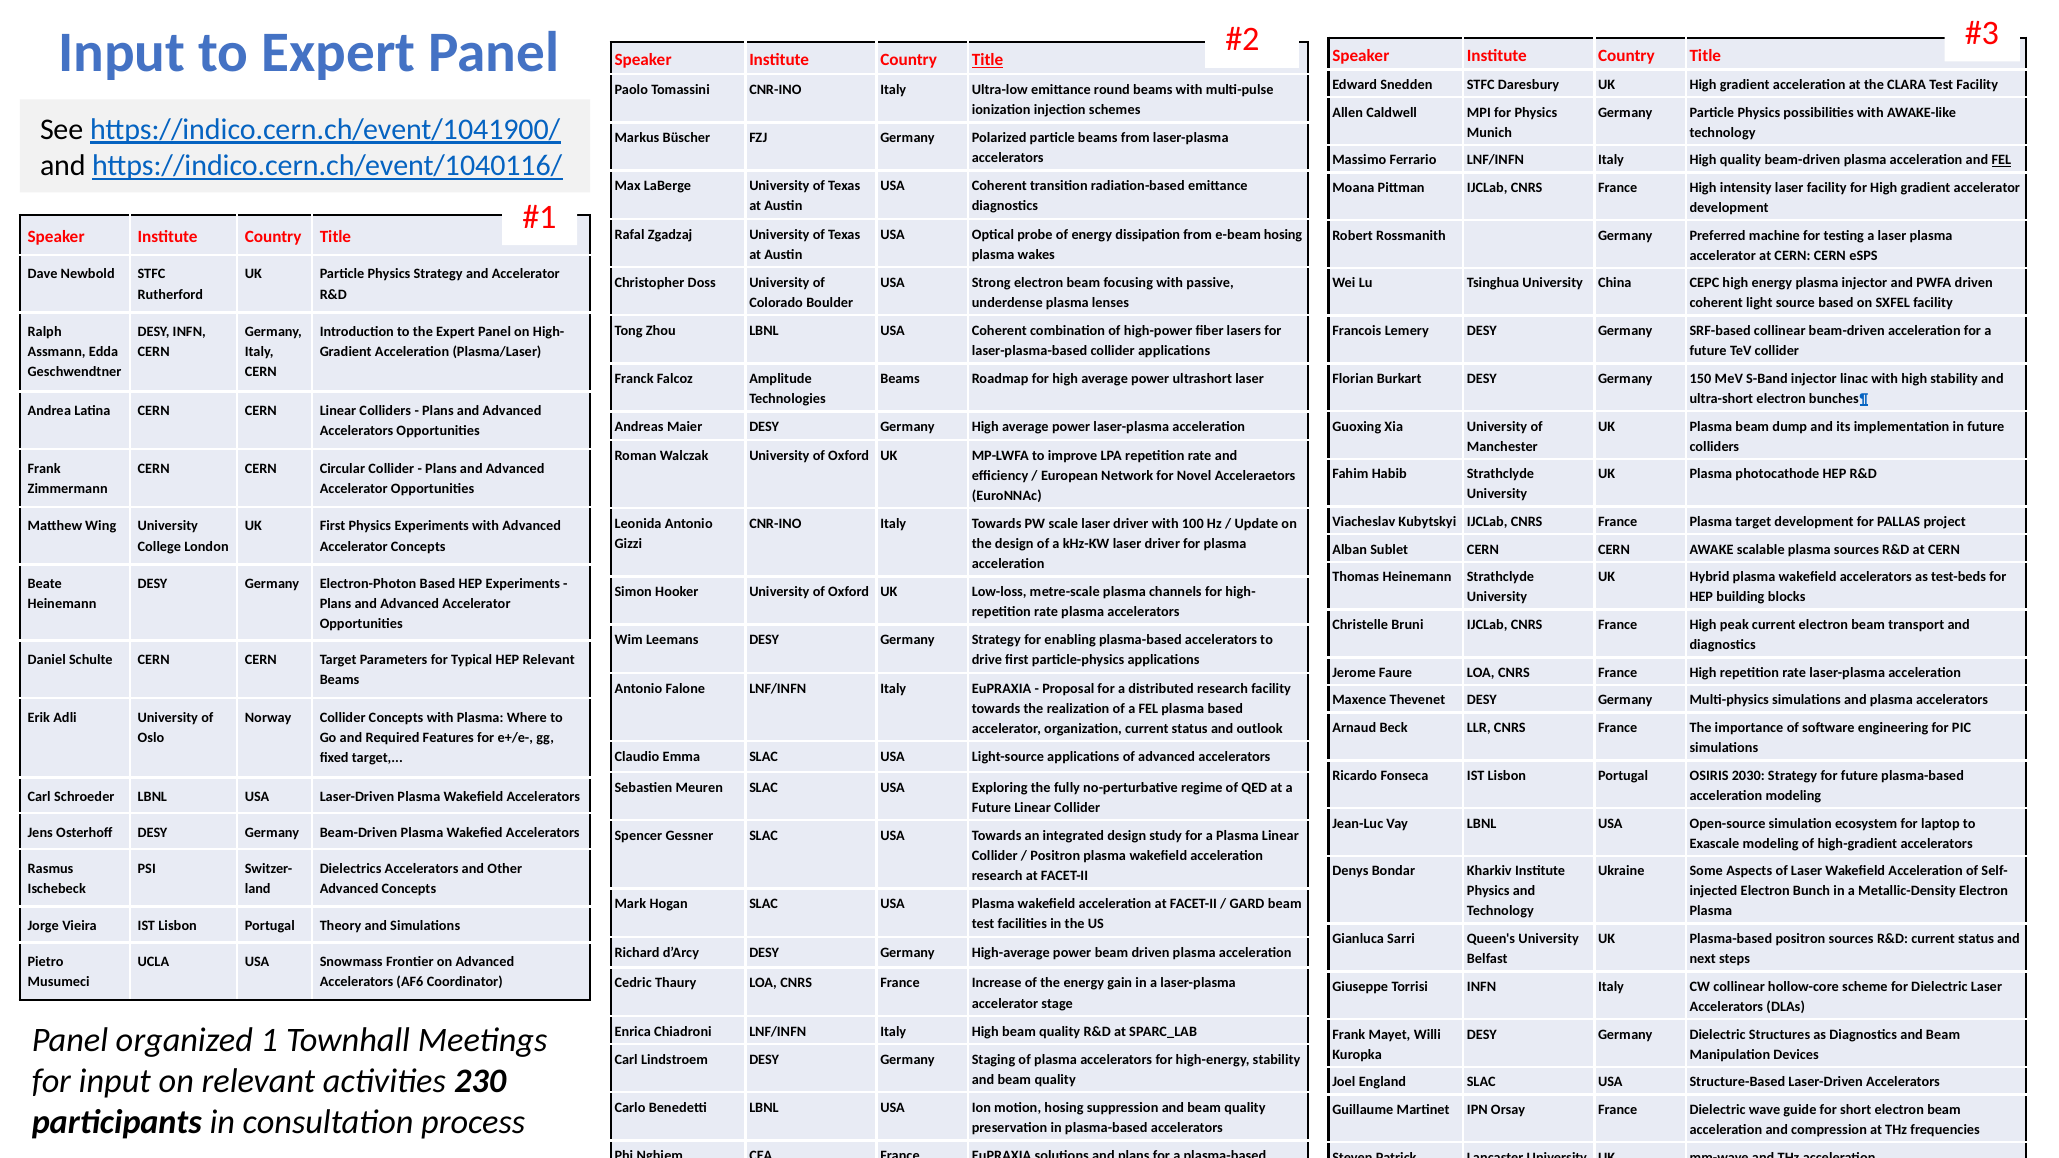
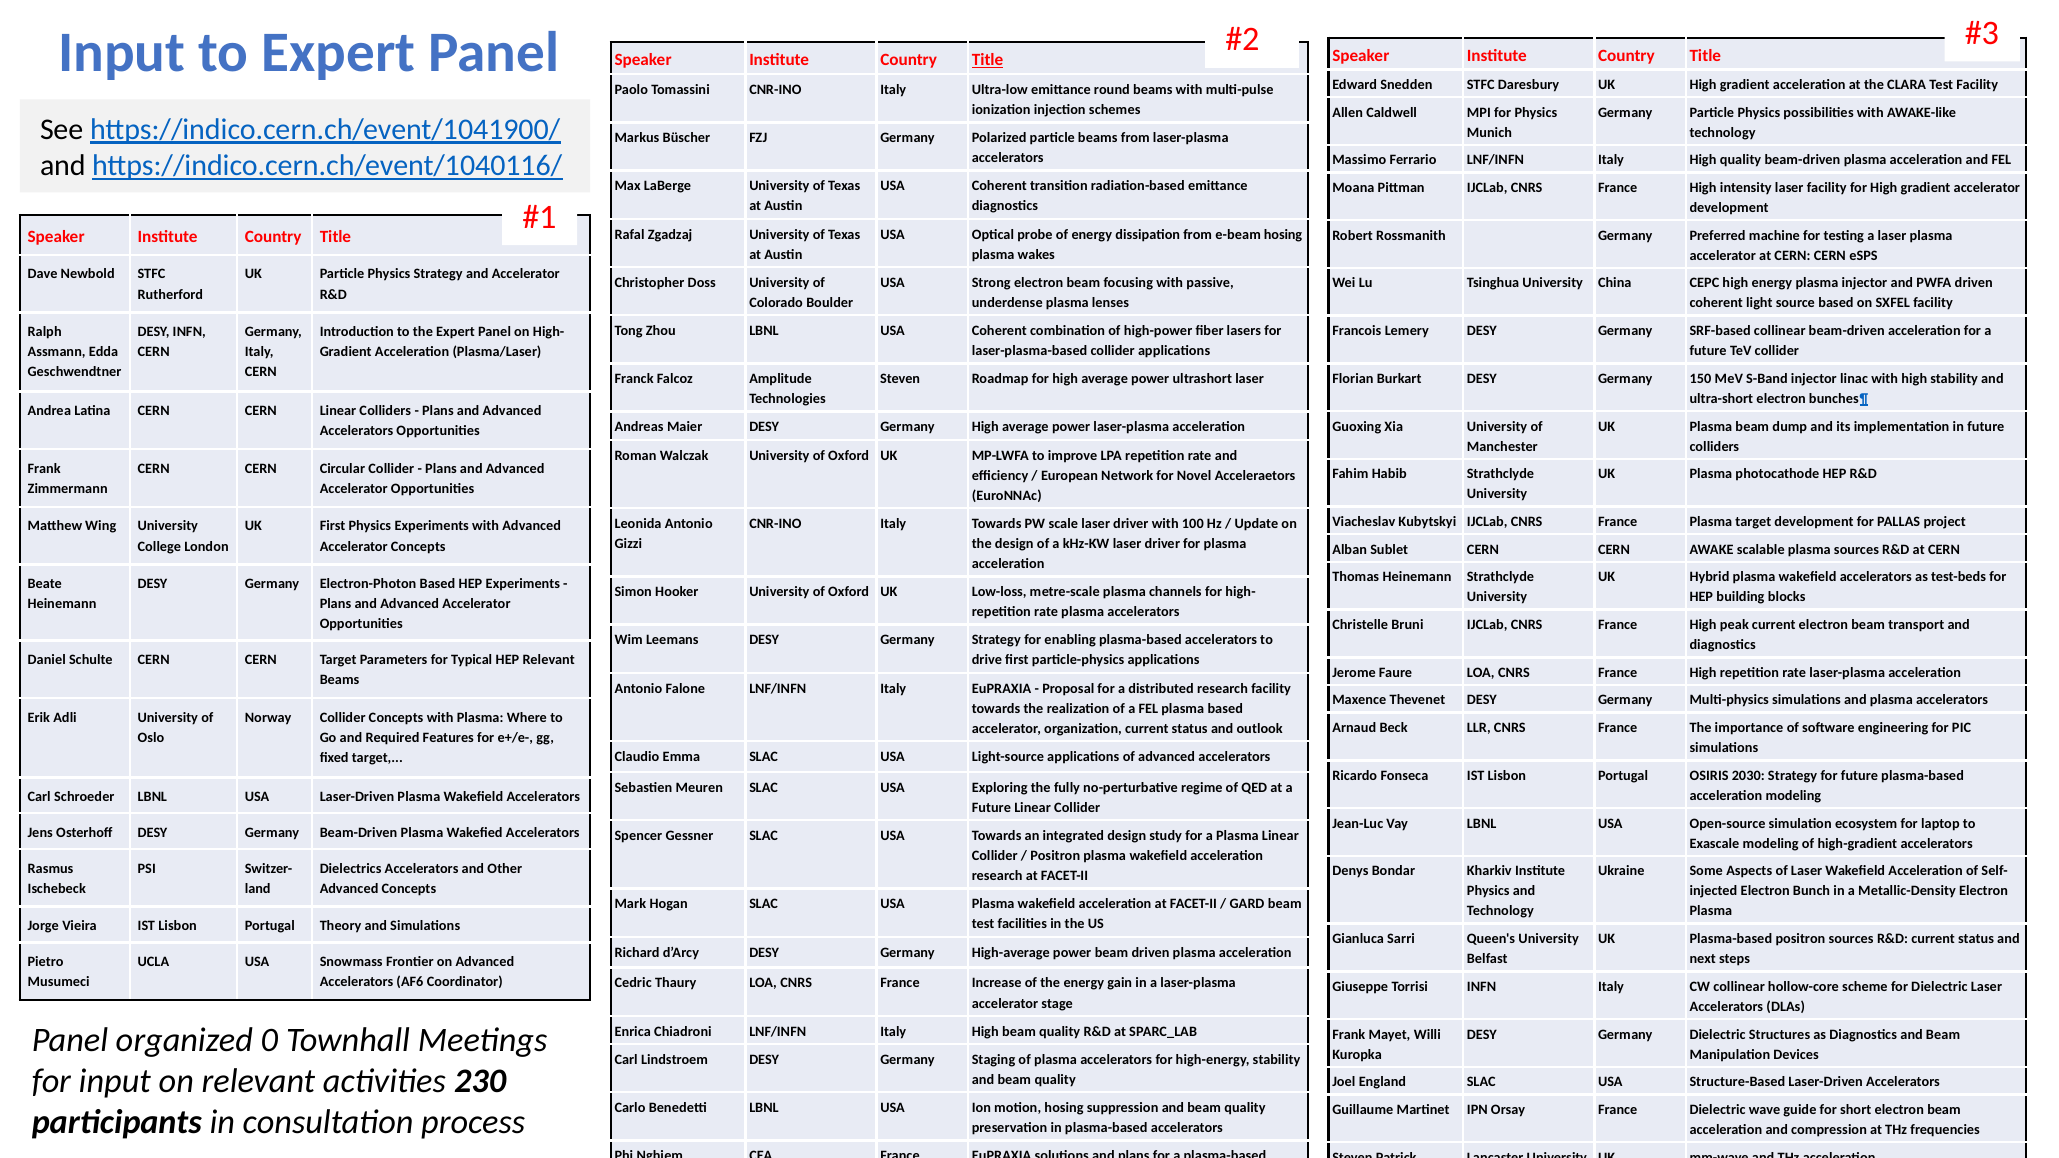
FEL at (2001, 160) underline: present -> none
Beams at (900, 379): Beams -> Steven
1: 1 -> 0
